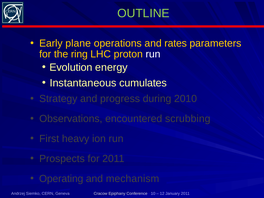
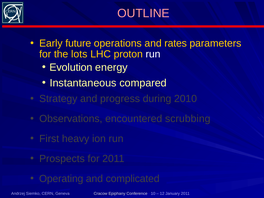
OUTLINE colour: light green -> pink
plane: plane -> future
ring: ring -> lots
cumulates: cumulates -> compared
mechanism: mechanism -> complicated
